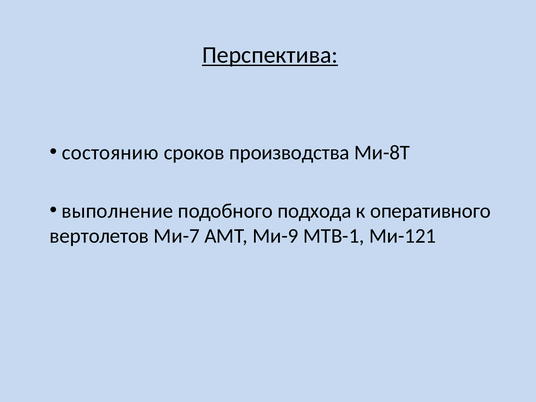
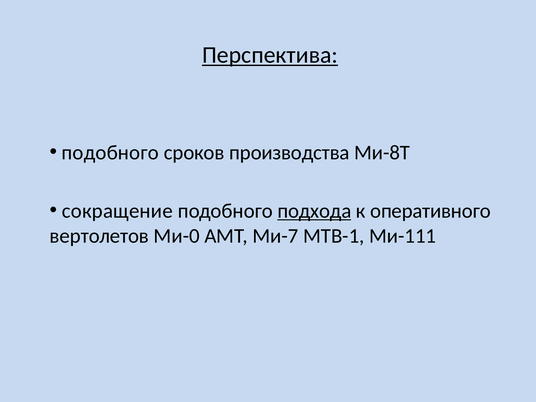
состоянию at (110, 153): состоянию -> подобного
выполнение: выполнение -> сокращение
подхода underline: none -> present
Ми-7: Ми-7 -> Ми-0
Ми-9: Ми-9 -> Ми-7
Ми-121: Ми-121 -> Ми-111
